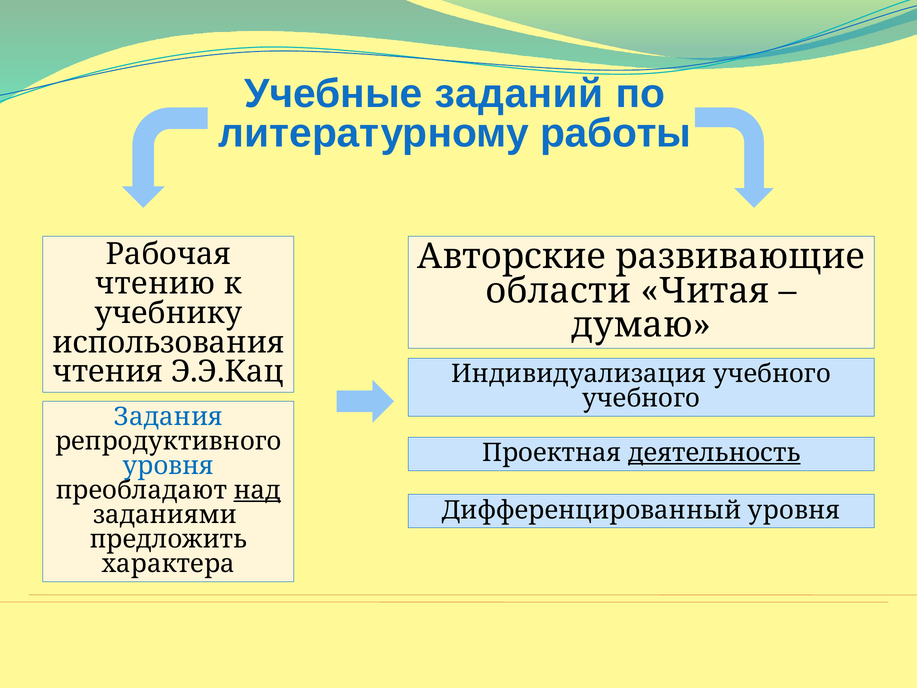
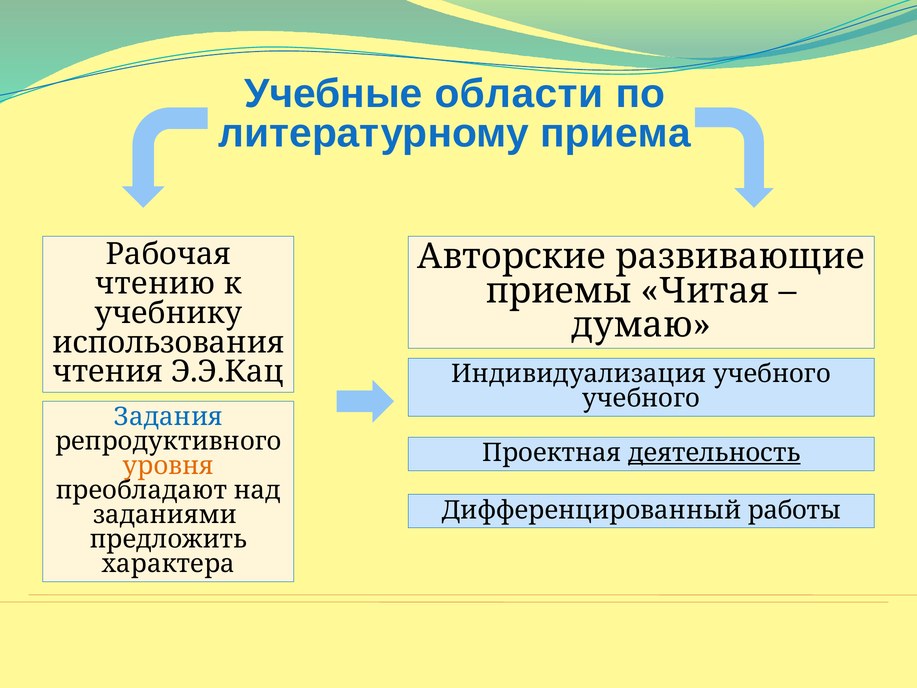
заданий: заданий -> области
работы: работы -> приема
области: области -> приемы
уровня at (168, 466) colour: blue -> orange
над underline: present -> none
Дифференцированный уровня: уровня -> работы
